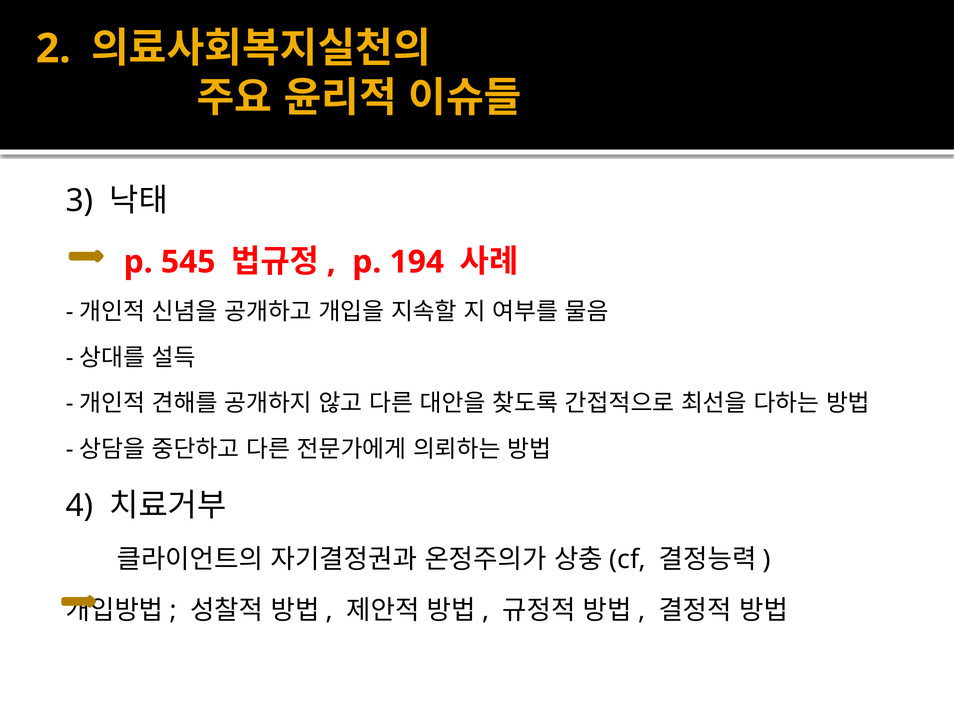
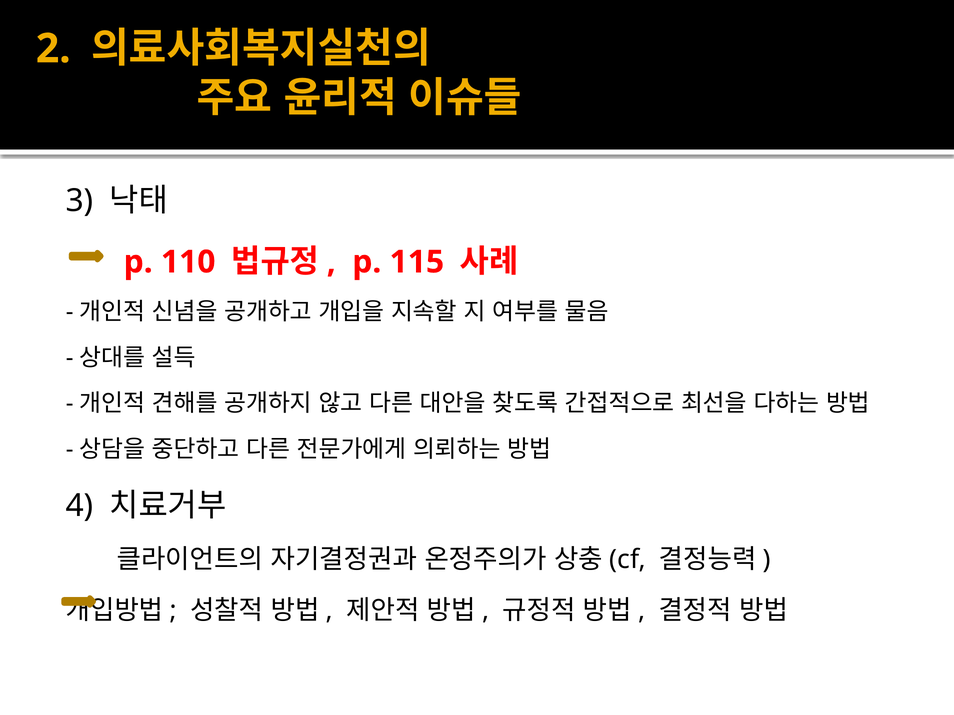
545: 545 -> 110
194: 194 -> 115
